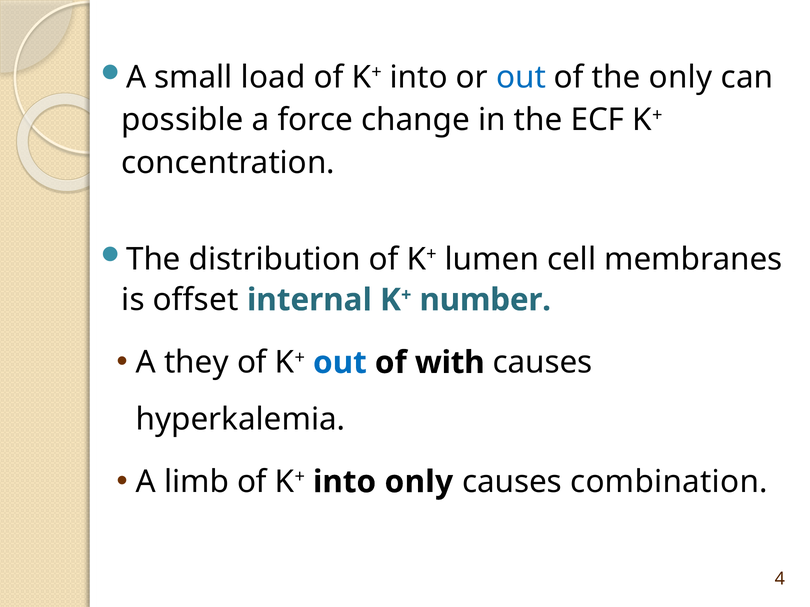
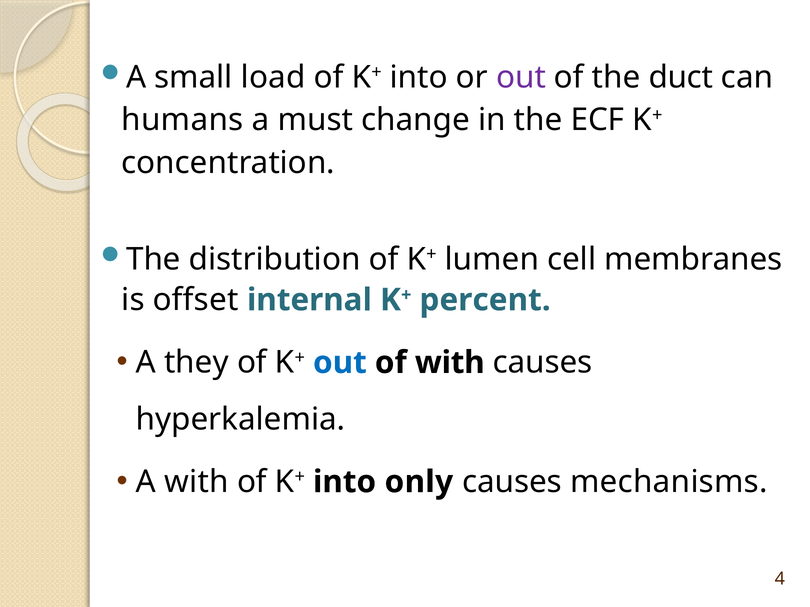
out at (521, 77) colour: blue -> purple
the only: only -> duct
possible: possible -> humans
force: force -> must
number: number -> percent
A limb: limb -> with
combination: combination -> mechanisms
